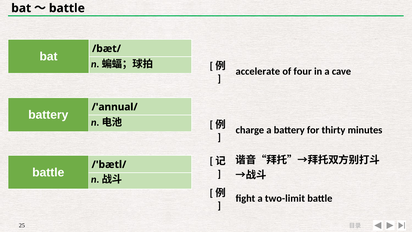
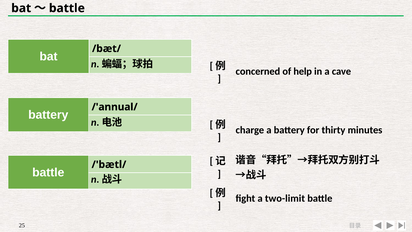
accelerate: accelerate -> concerned
four: four -> help
